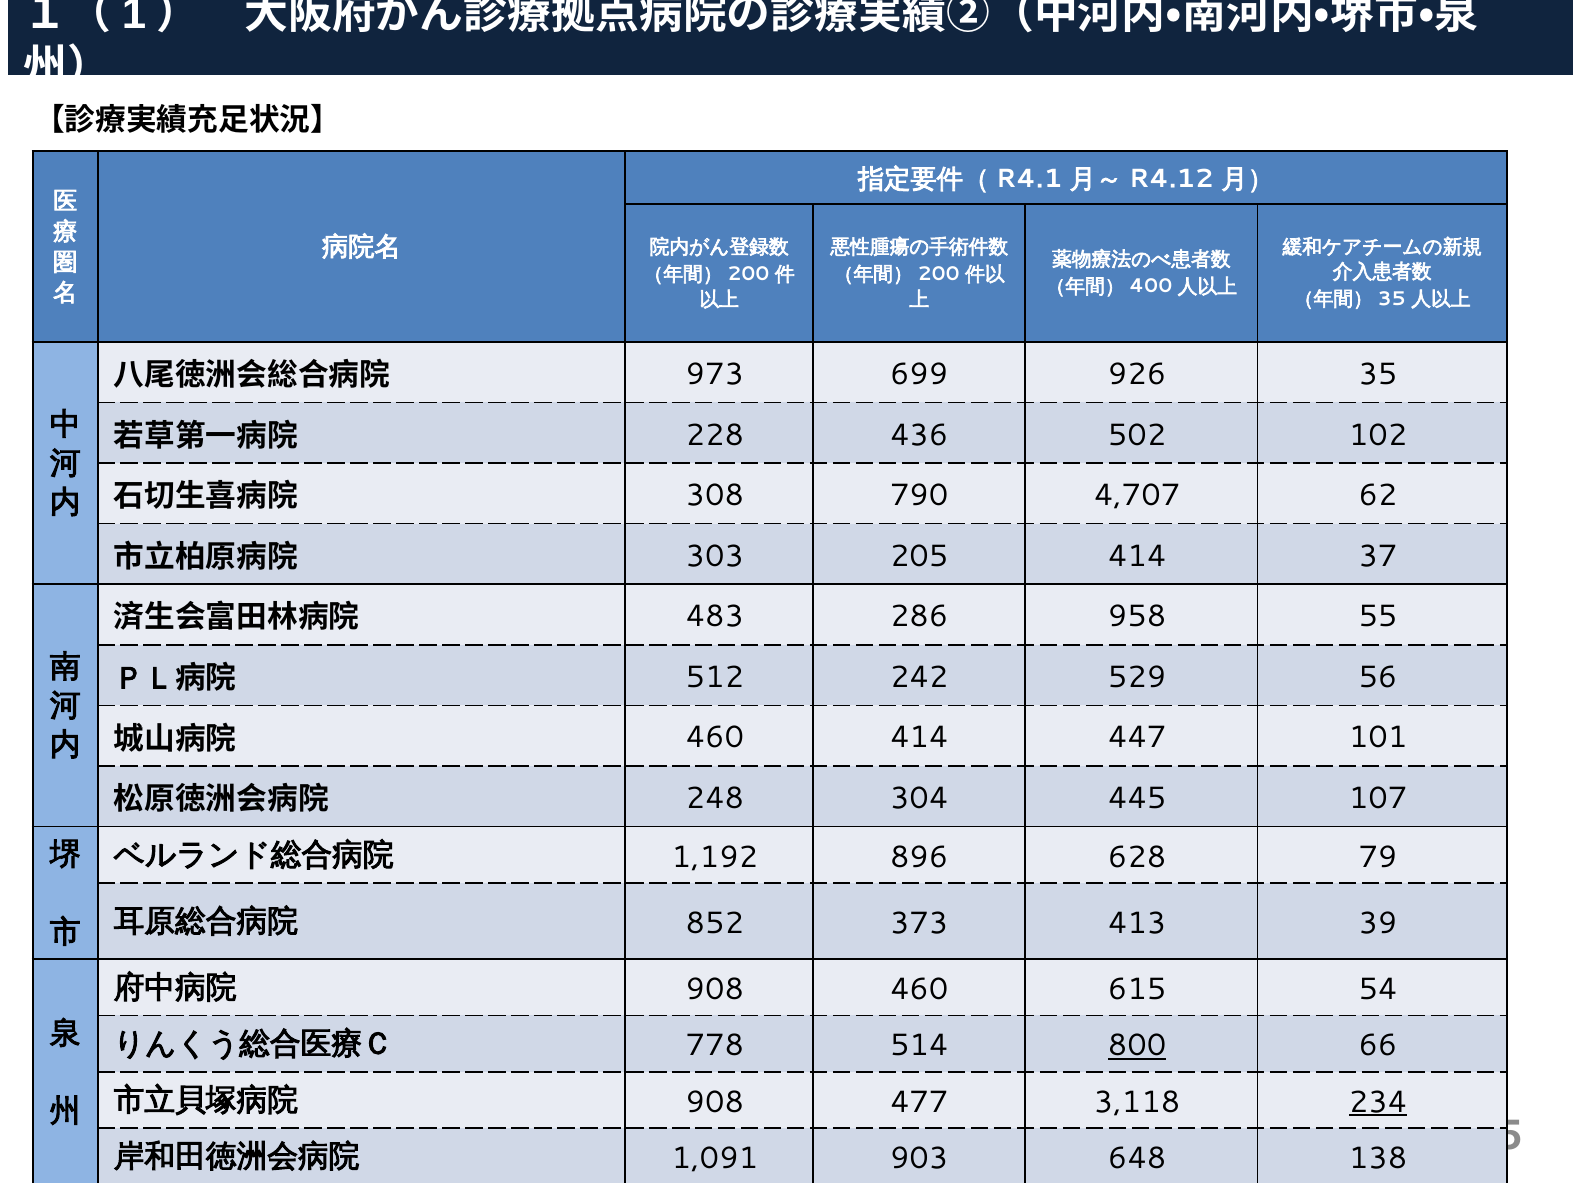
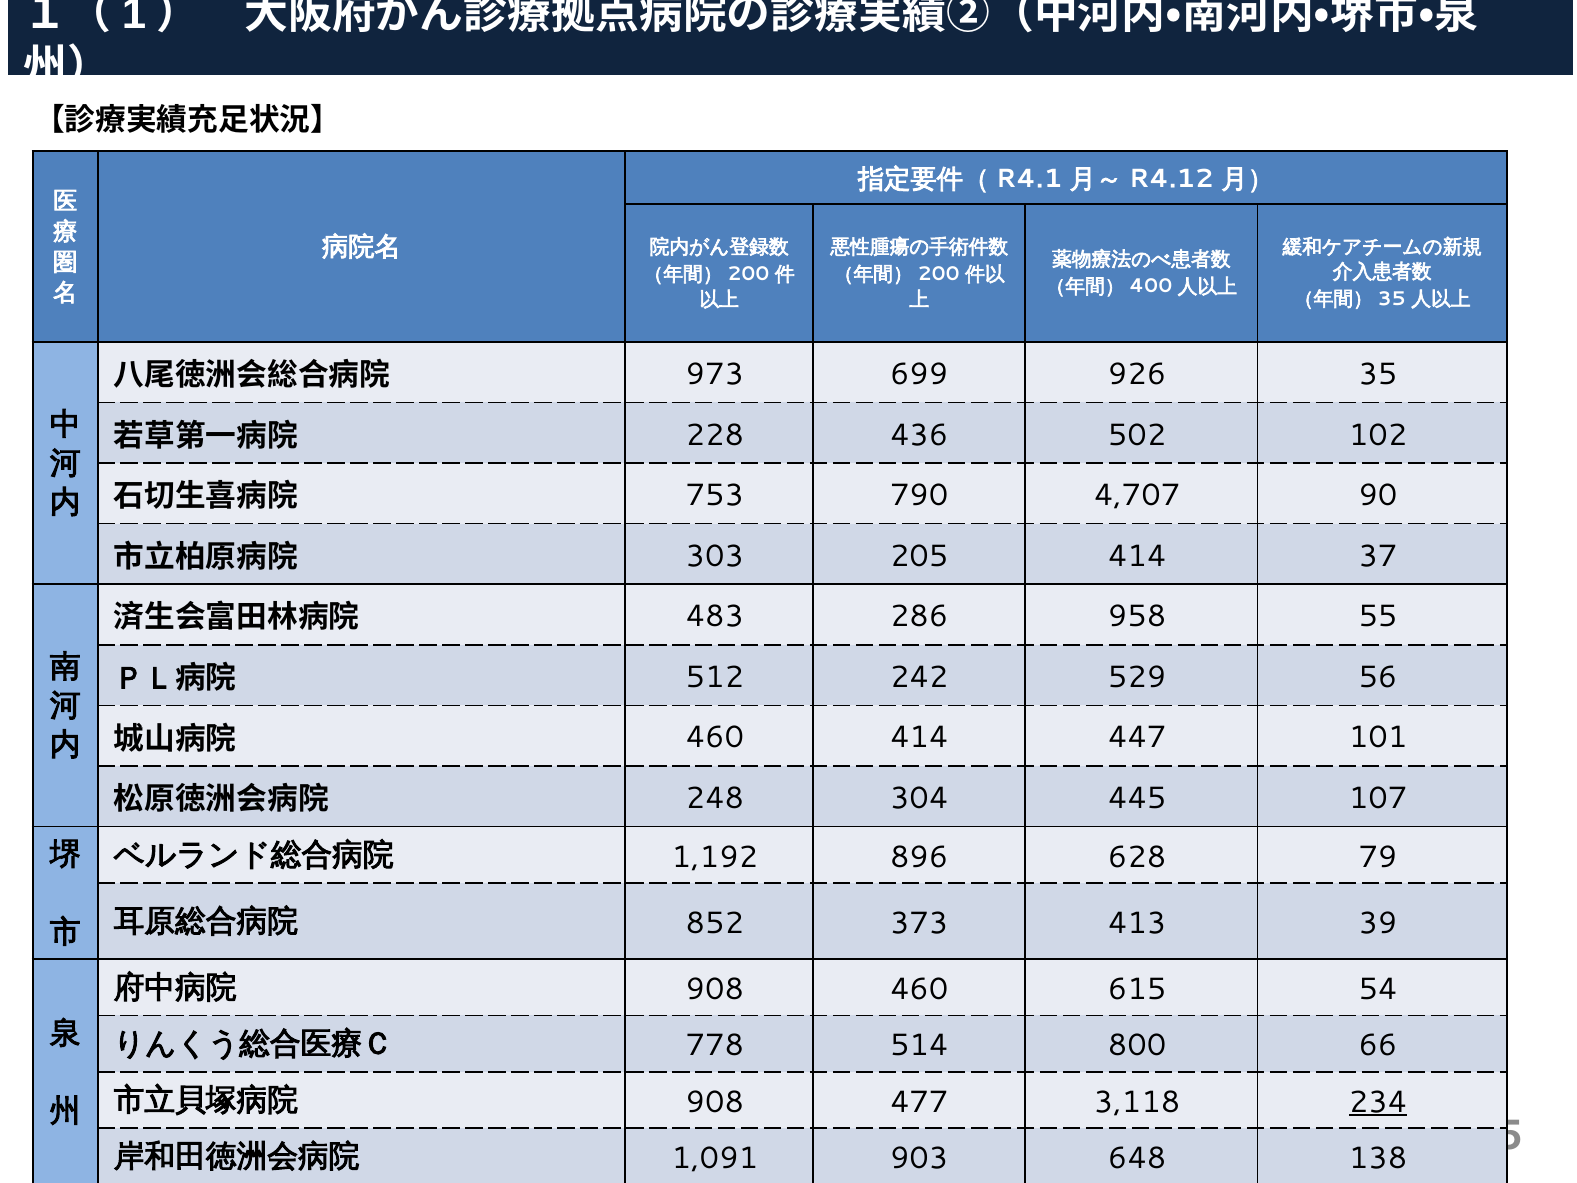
308: 308 -> 753
62: 62 -> 90
800 underline: present -> none
